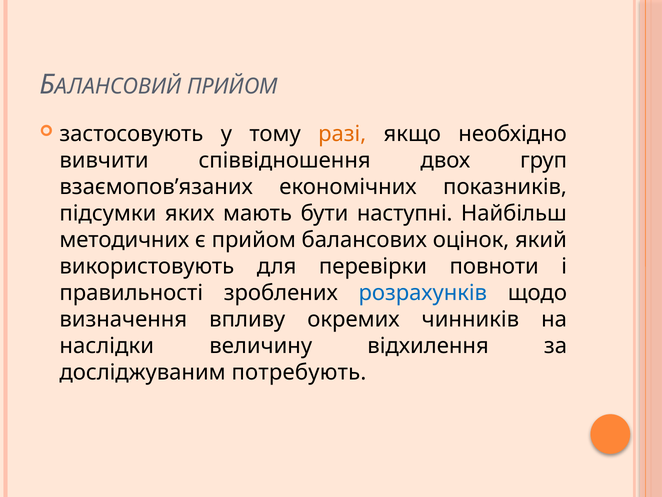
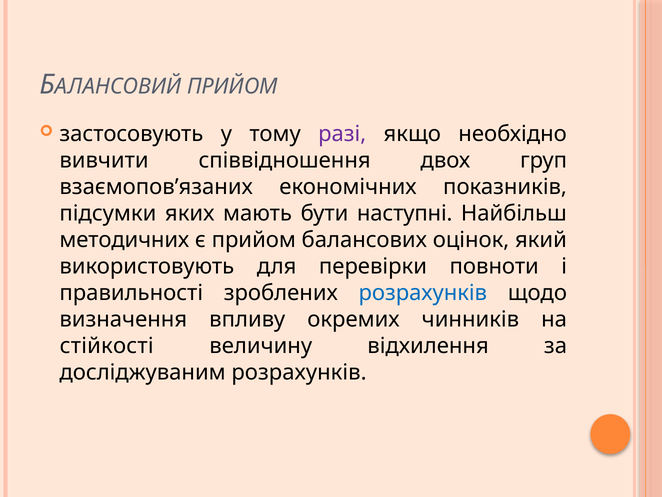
разі colour: orange -> purple
наслідки: наслідки -> стійкості
досліджуваним потребують: потребують -> розрахунків
